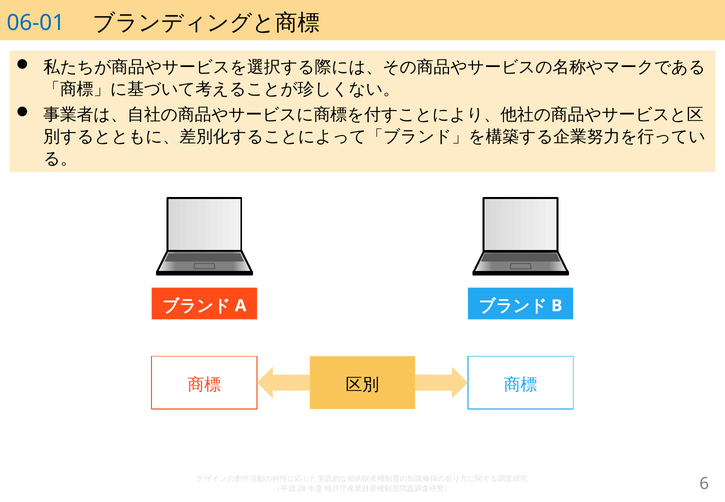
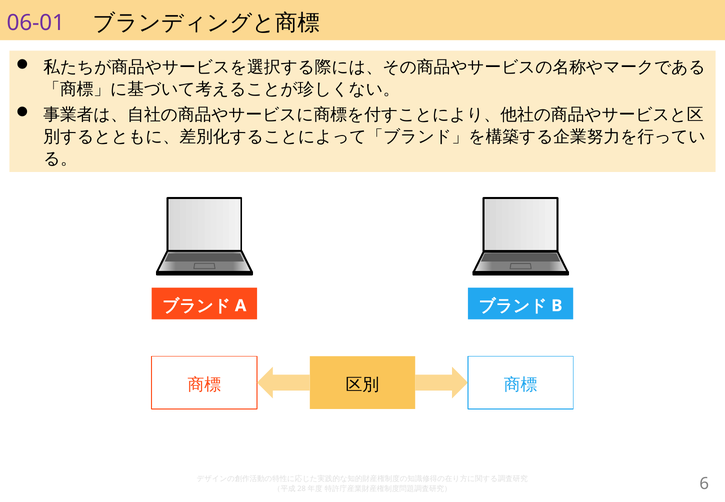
06-01 colour: blue -> purple
